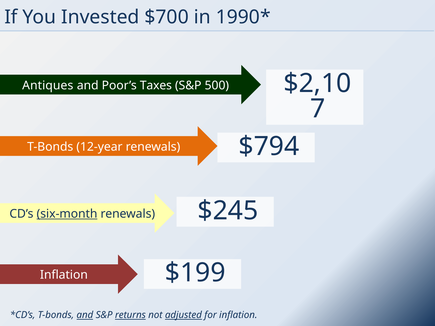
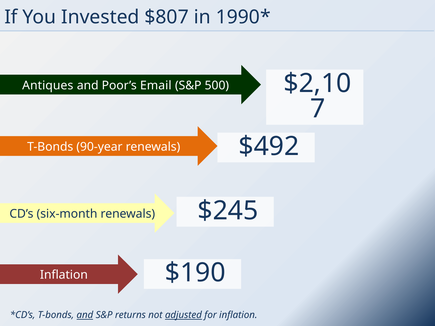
$700: $700 -> $807
Taxes: Taxes -> Email
$794: $794 -> $492
12-year: 12-year -> 90-year
six-month underline: present -> none
$199: $199 -> $190
returns underline: present -> none
